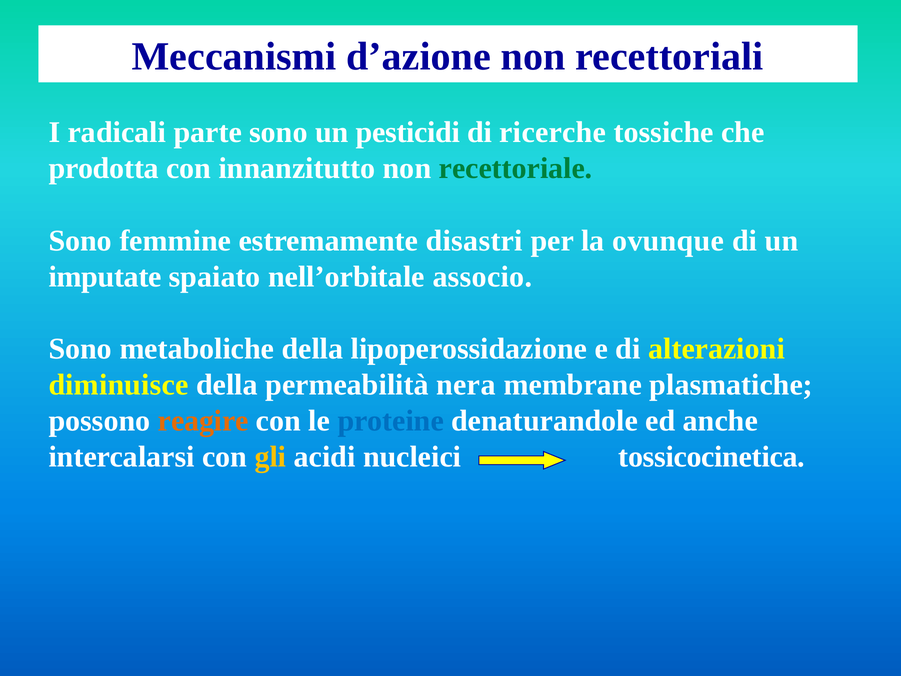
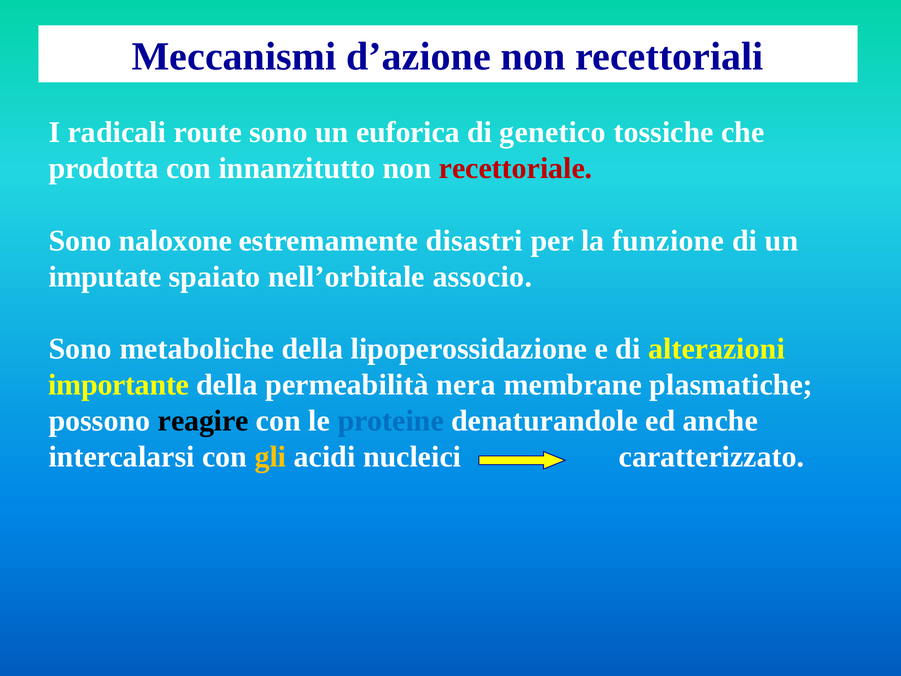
parte: parte -> route
pesticidi: pesticidi -> euforica
ricerche: ricerche -> genetico
recettoriale colour: green -> red
femmine: femmine -> naloxone
ovunque: ovunque -> funzione
diminuisce: diminuisce -> importante
reagire colour: orange -> black
tossicocinetica: tossicocinetica -> caratterizzato
